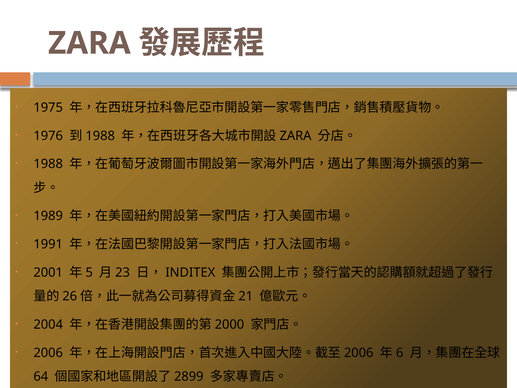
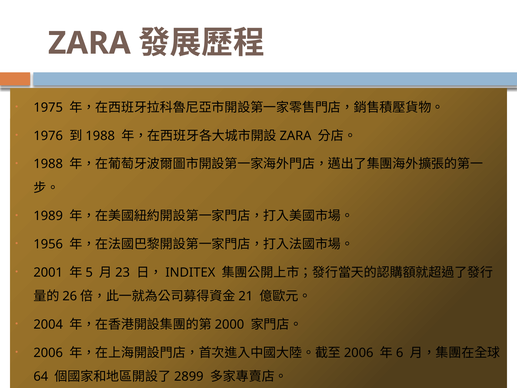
1991: 1991 -> 1956
